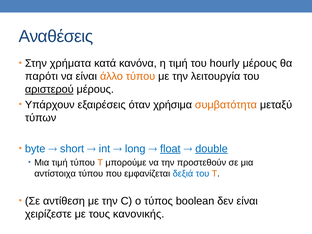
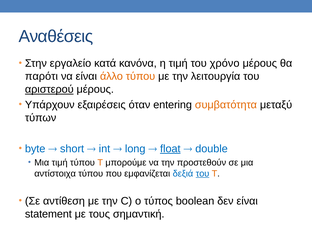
χρήματα: χρήματα -> εργαλείο
hourly: hourly -> χρόνο
χρήσιμα: χρήσιμα -> entering
double underline: present -> none
του at (202, 174) underline: none -> present
χειρίζεστε: χειρίζεστε -> statement
κανονικής: κανονικής -> σημαντική
